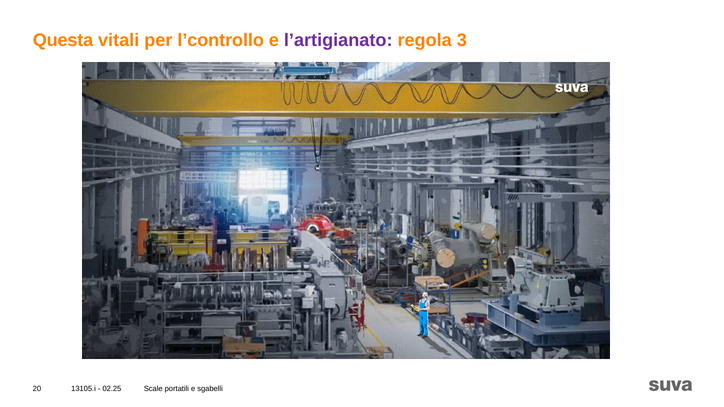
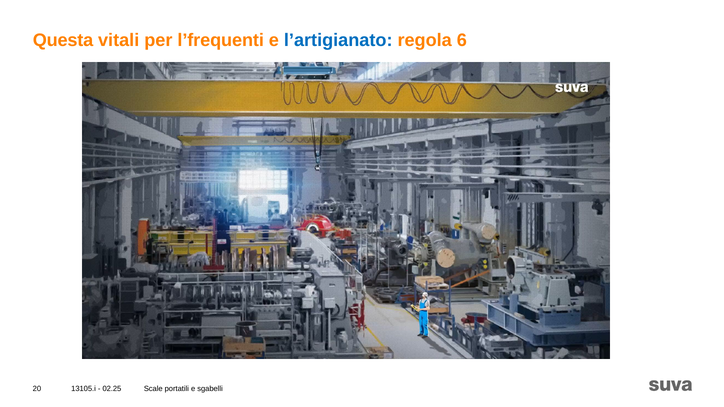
l’controllo: l’controllo -> l’frequenti
l’artigianato colour: purple -> blue
3: 3 -> 6
